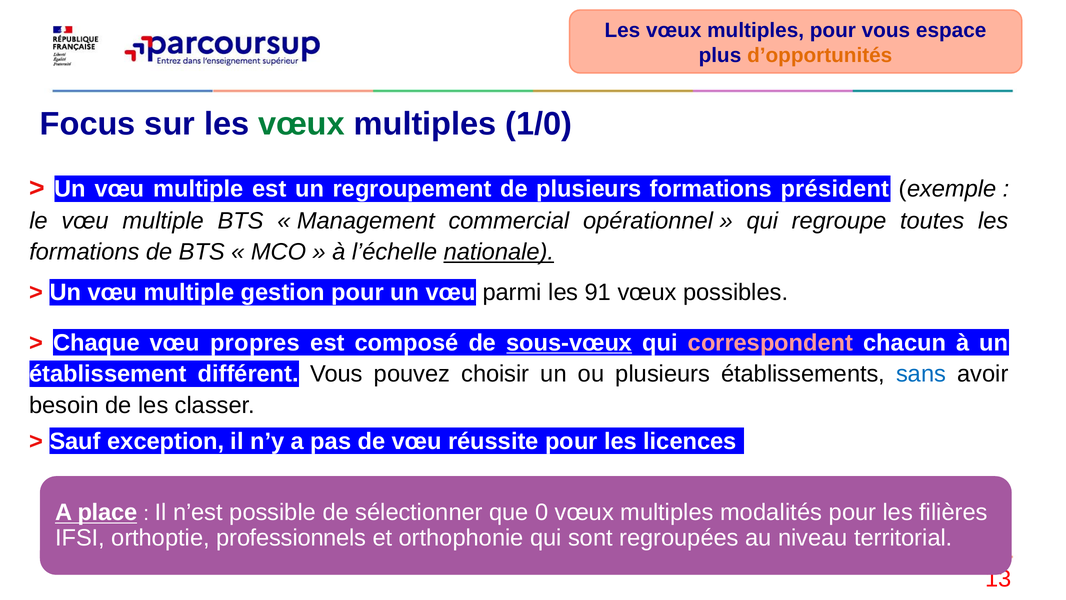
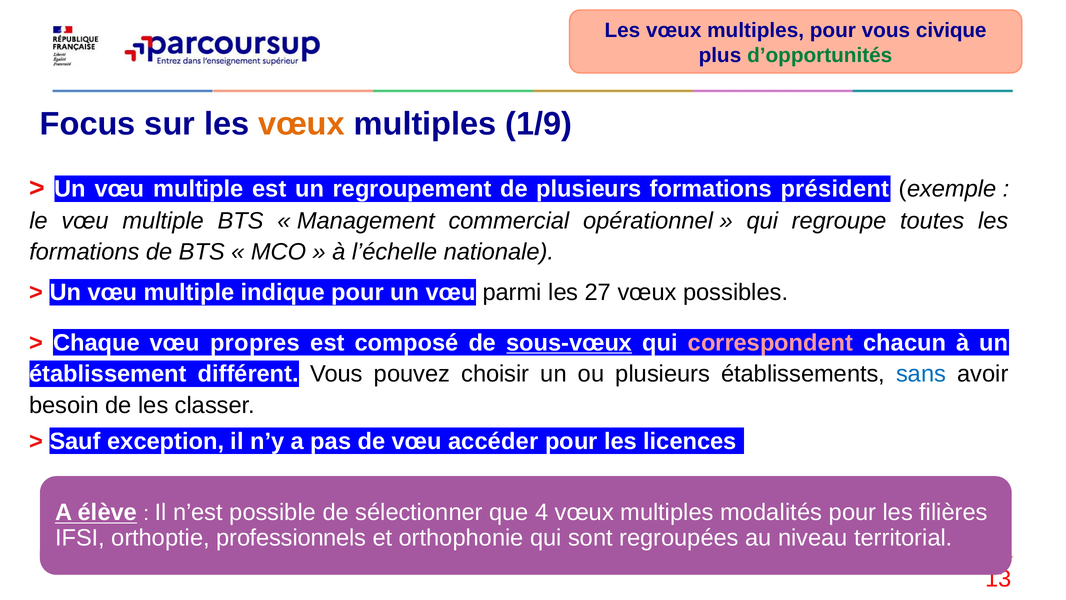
espace: espace -> civique
d’opportunités colour: orange -> green
vœux at (301, 124) colour: green -> orange
1/0: 1/0 -> 1/9
nationale underline: present -> none
gestion: gestion -> indique
91: 91 -> 27
réussite: réussite -> accéder
place: place -> élève
0: 0 -> 4
